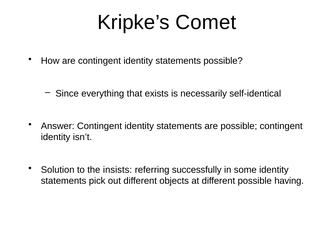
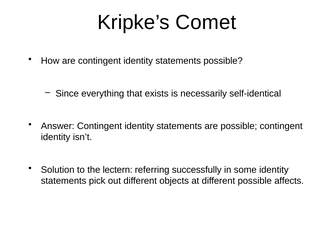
insists: insists -> lectern
having: having -> affects
